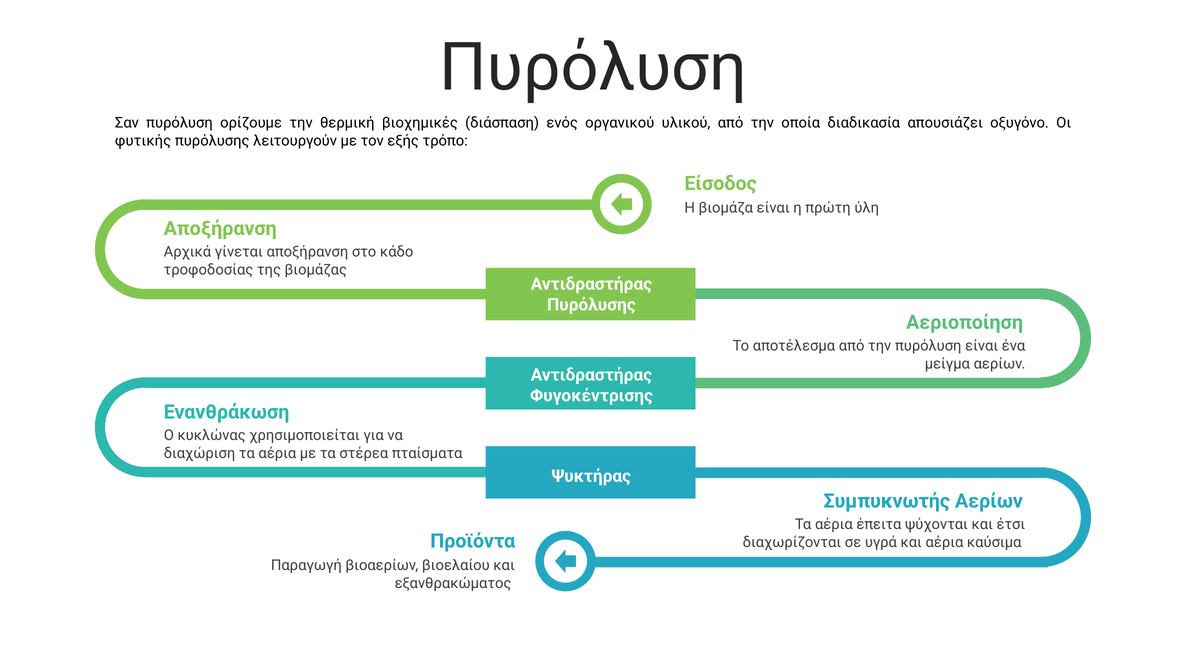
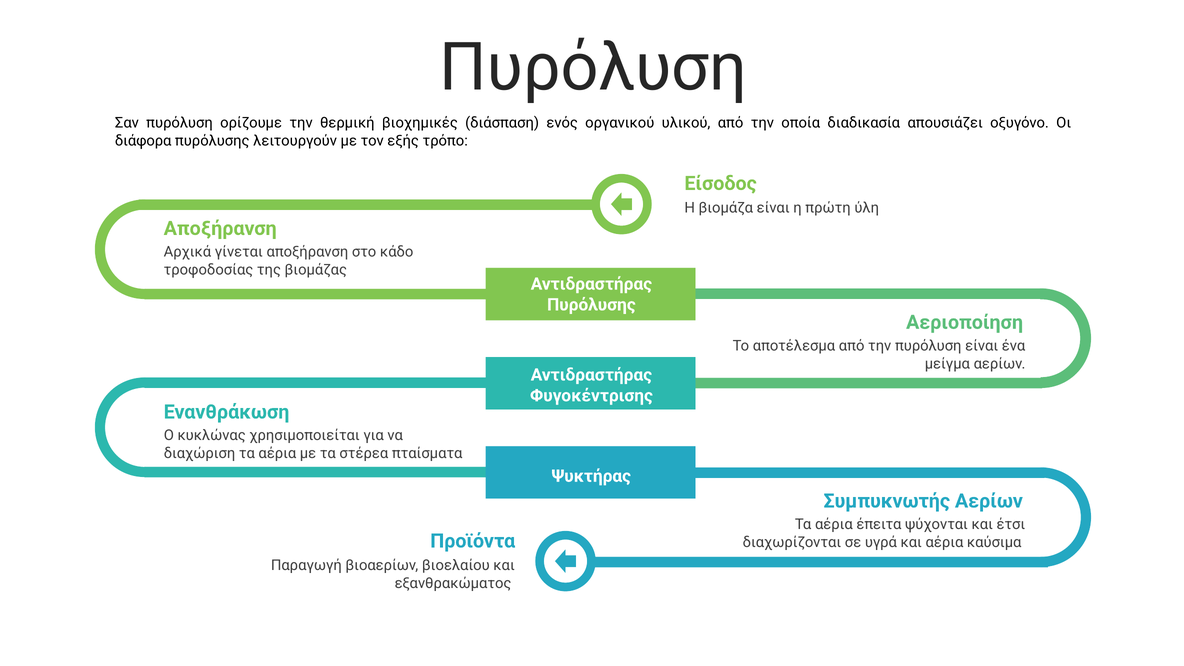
φυτικής: φυτικής -> διάφορα
